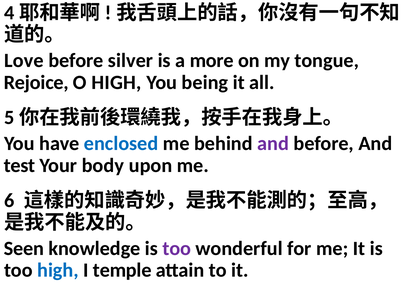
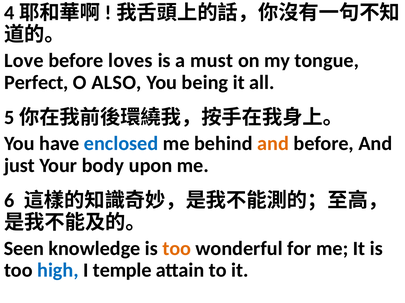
silver: silver -> loves
more: more -> must
Rejoice: Rejoice -> Perfect
O HIGH: HIGH -> ALSO
and at (273, 144) colour: purple -> orange
test: test -> just
too at (177, 249) colour: purple -> orange
